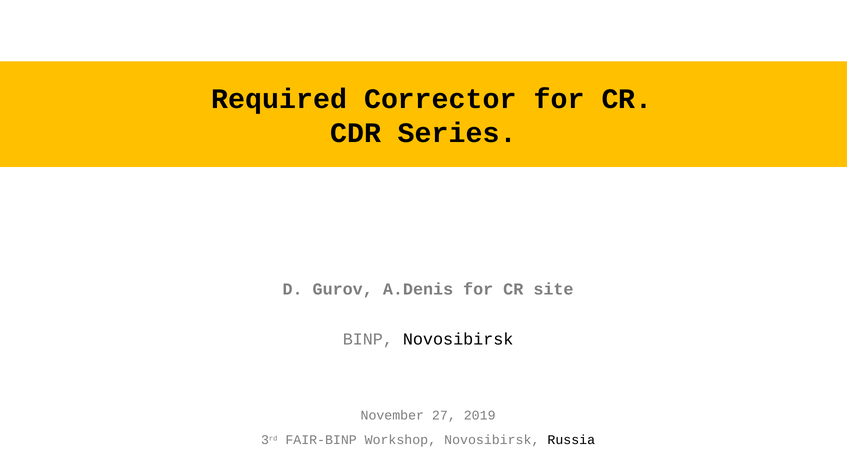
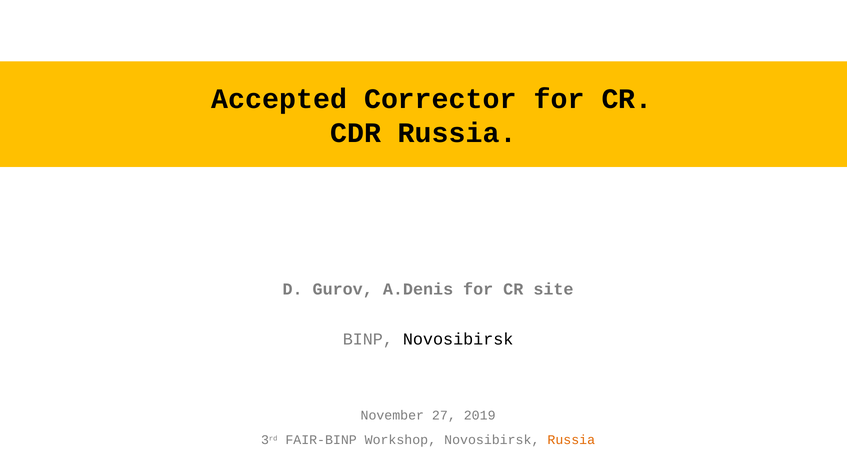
Required: Required -> Accepted
CDR Series: Series -> Russia
Russia at (571, 440) colour: black -> orange
